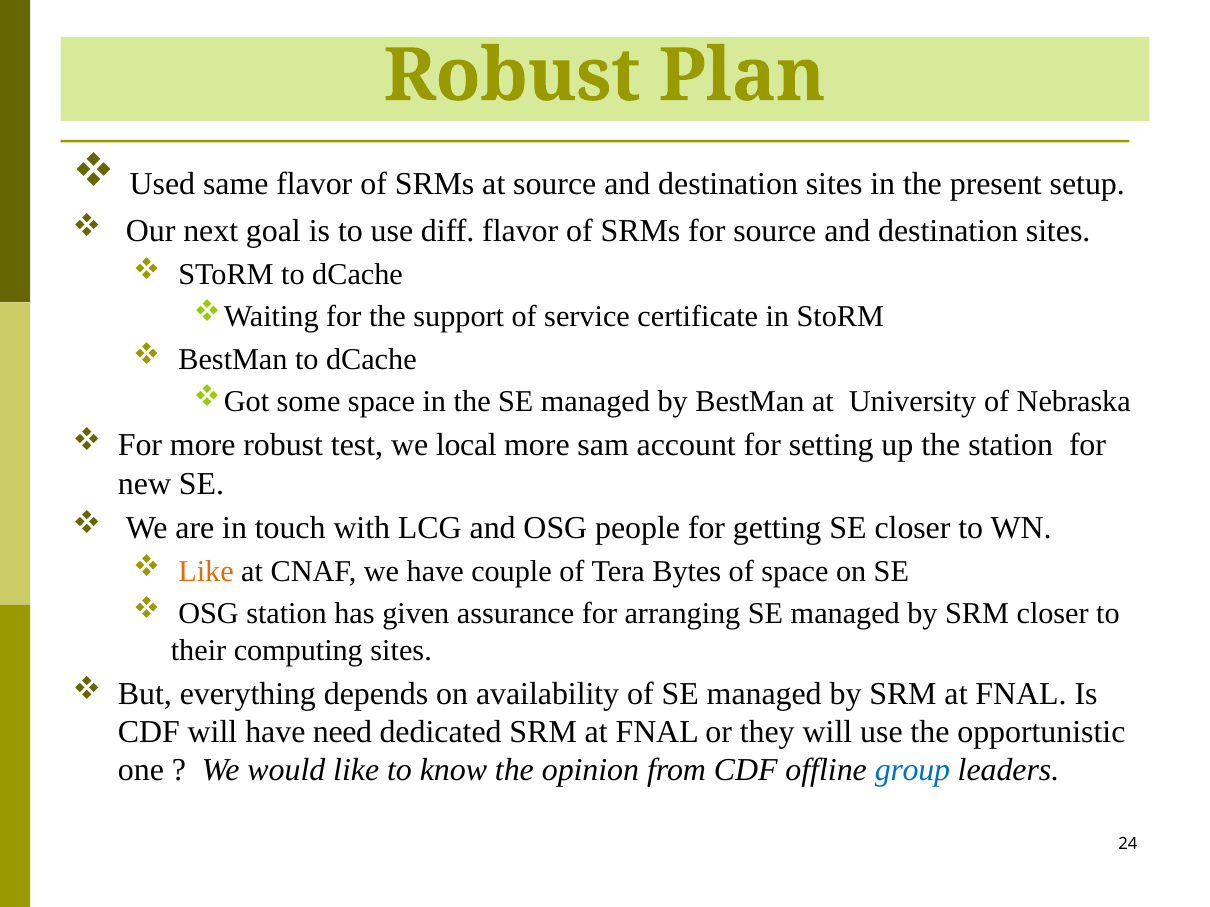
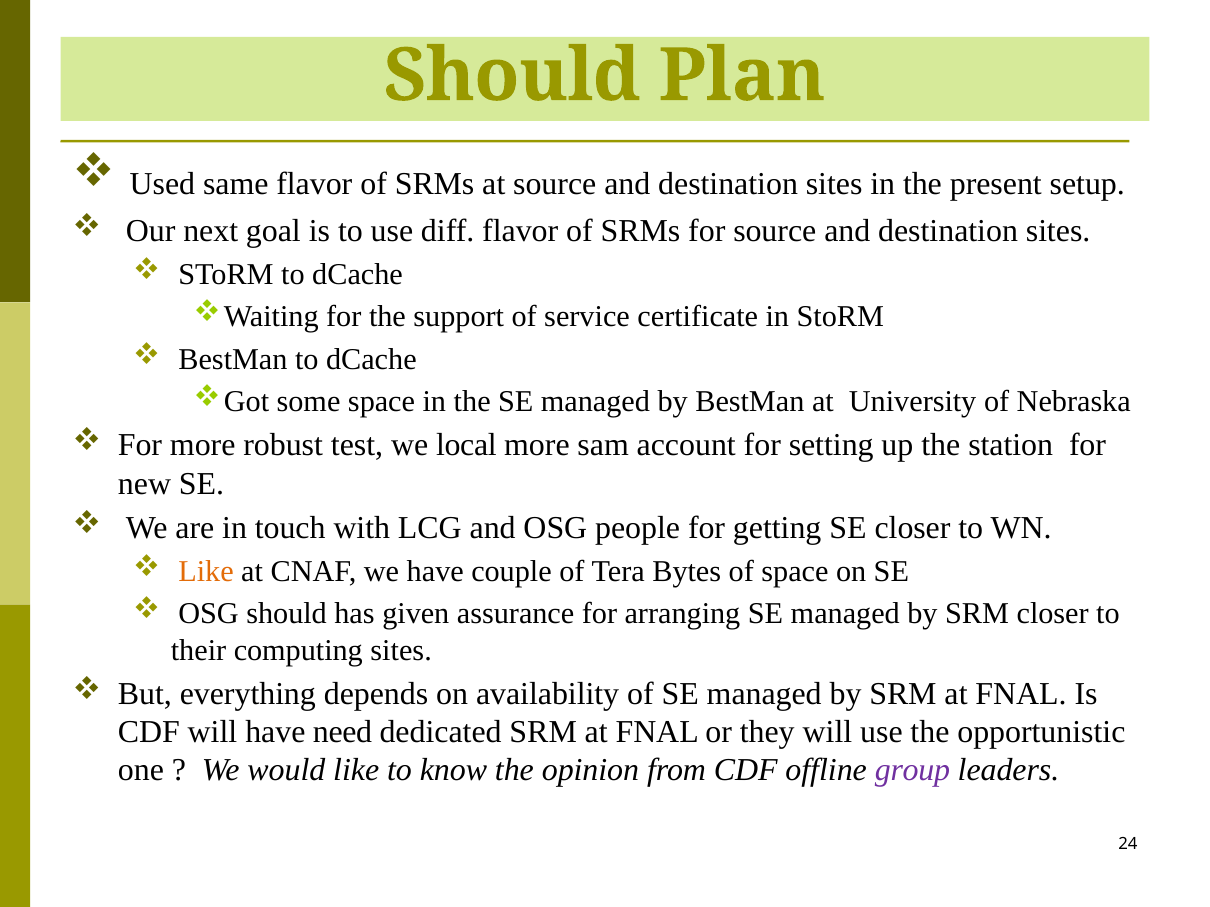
Robust at (512, 76): Robust -> Should
OSG station: station -> should
group colour: blue -> purple
